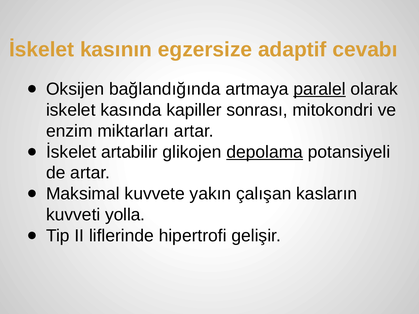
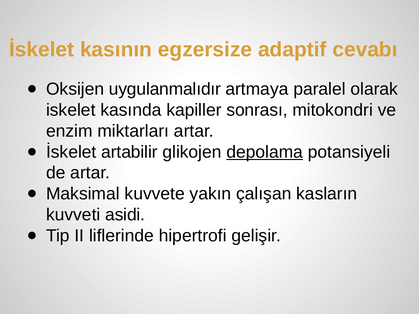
bağlandığında: bağlandığında -> uygulanmalıdır
paralel underline: present -> none
yolla: yolla -> asidi
